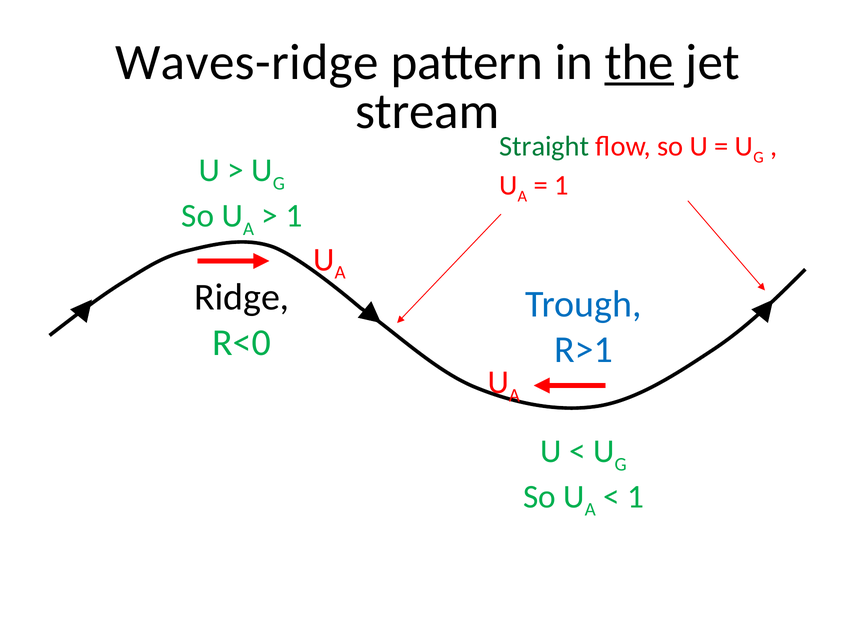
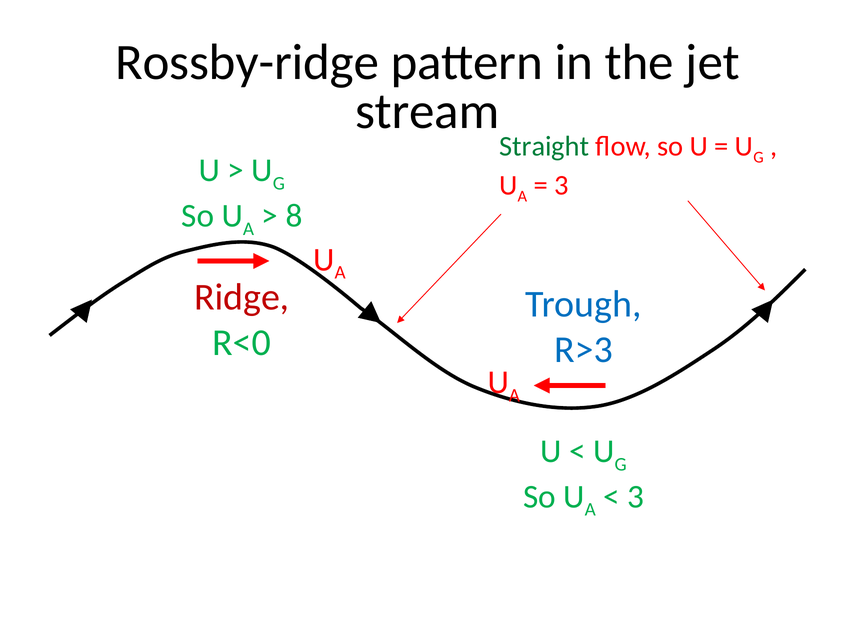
Waves-ridge: Waves-ridge -> Rossby-ridge
the underline: present -> none
1 at (561, 185): 1 -> 3
1 at (294, 216): 1 -> 8
Ridge colour: black -> red
R>1: R>1 -> R>3
1 at (636, 497): 1 -> 3
